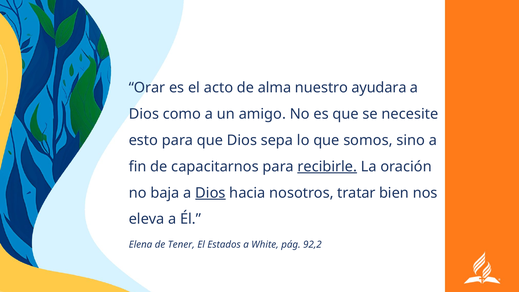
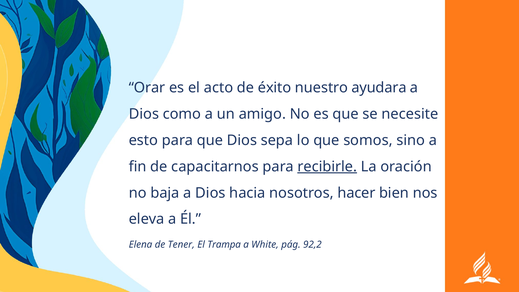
alma: alma -> éxito
Dios at (210, 193) underline: present -> none
tratar: tratar -> hacer
Estados: Estados -> Trampa
